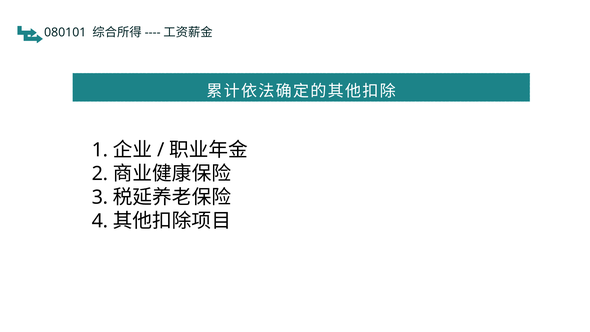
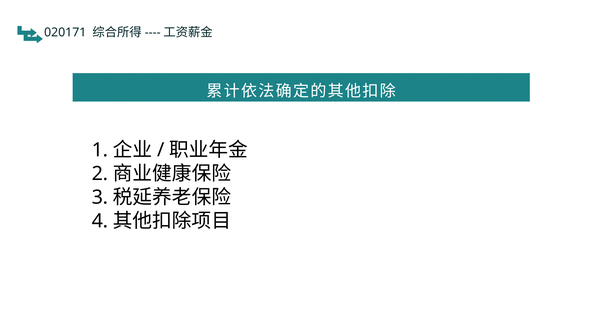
080101: 080101 -> 020171
